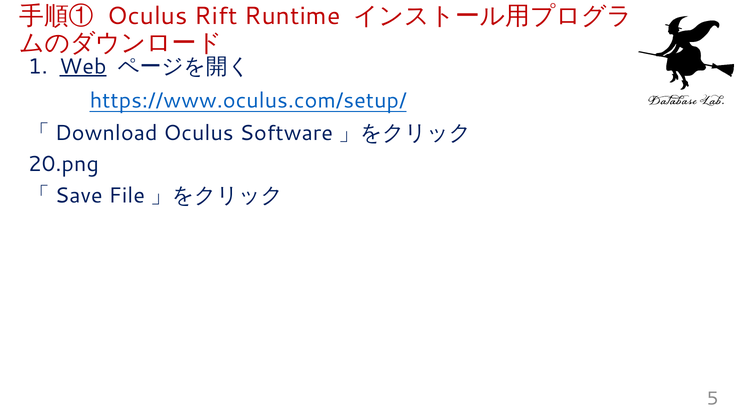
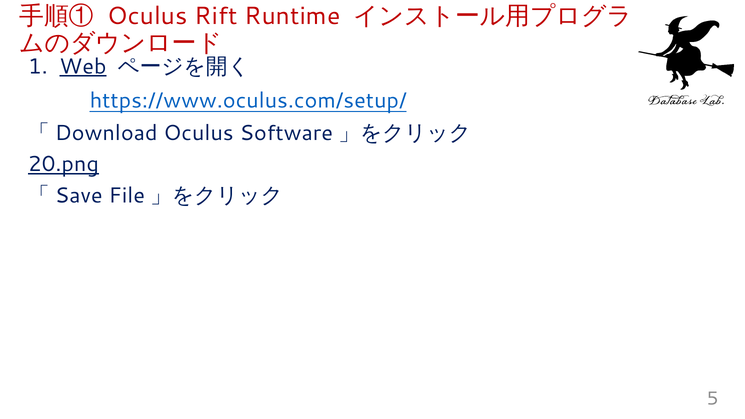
20.png underline: none -> present
